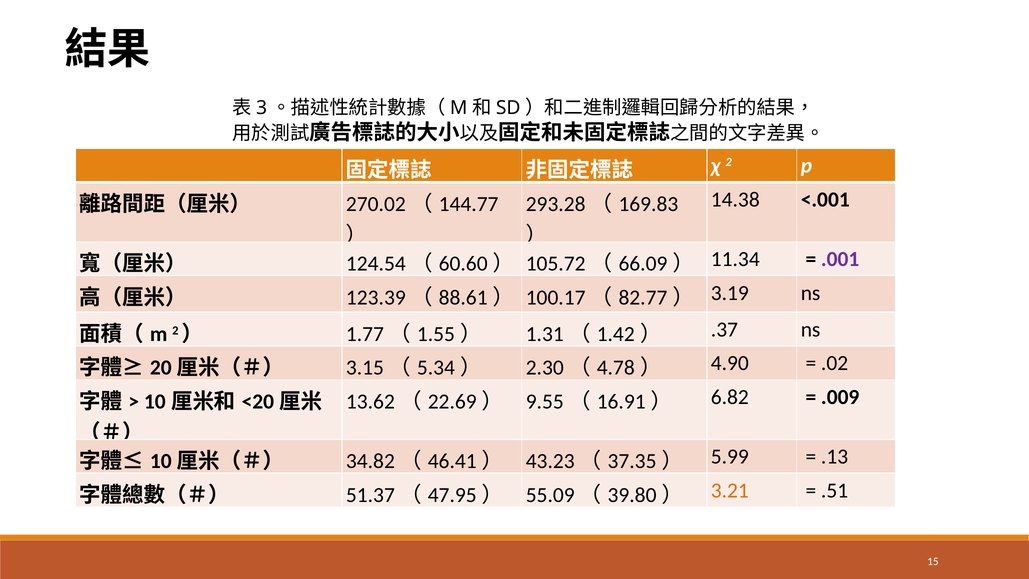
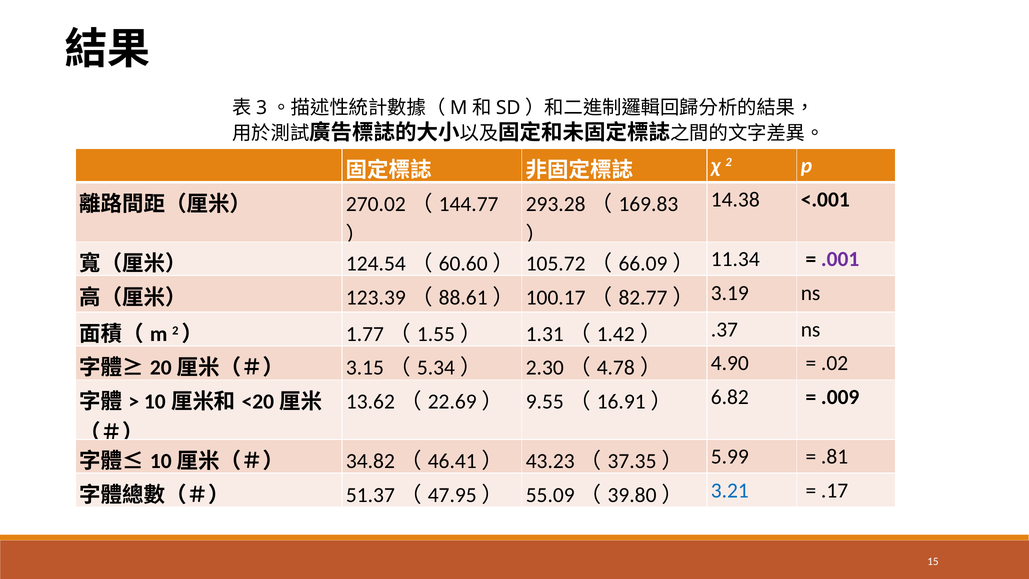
.13: .13 -> .81
3.21 colour: orange -> blue
.51: .51 -> .17
